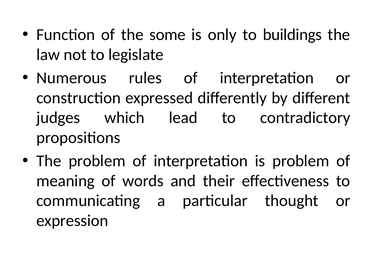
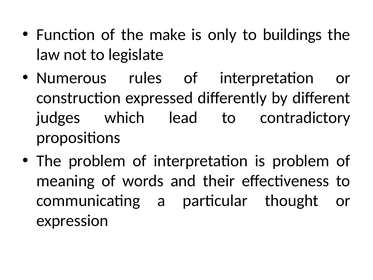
some: some -> make
